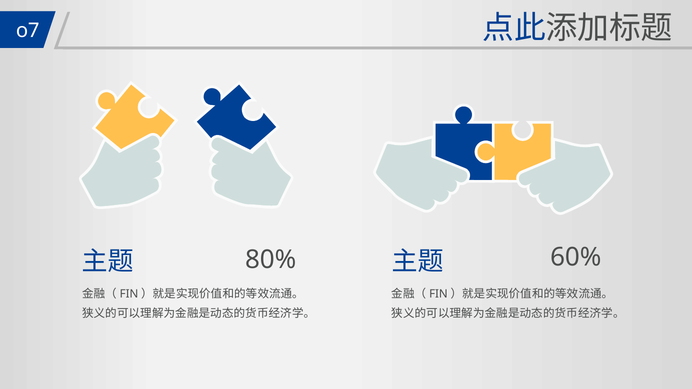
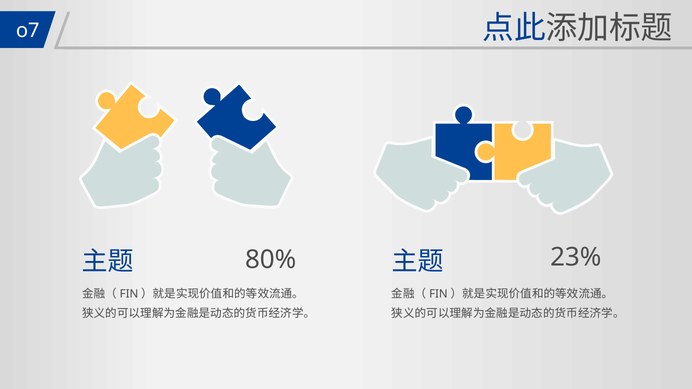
60%: 60% -> 23%
